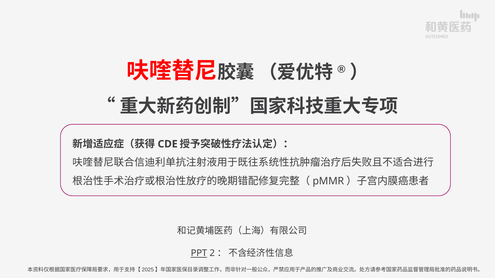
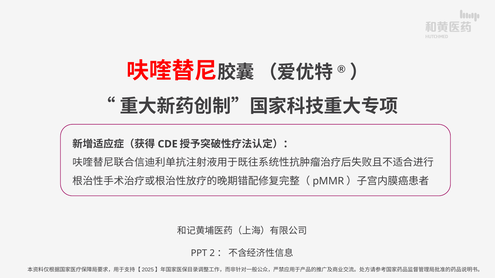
PPT underline: present -> none
